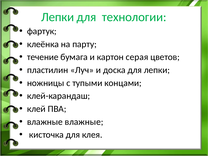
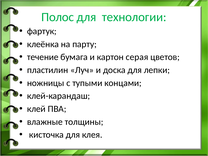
Лепки at (58, 17): Лепки -> Полос
влажные влажные: влажные -> толщины
